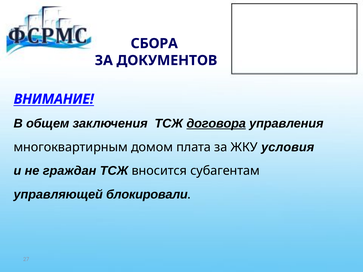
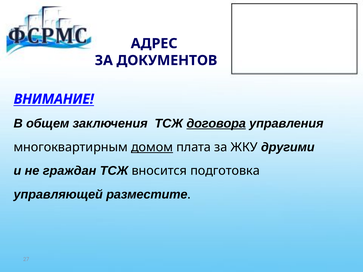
СБОРА: СБОРА -> АДРЕС
домом underline: none -> present
условия: условия -> другими
субагентам: субагентам -> подготовка
блокировали: блокировали -> разместите
